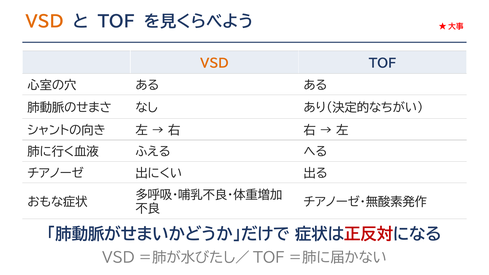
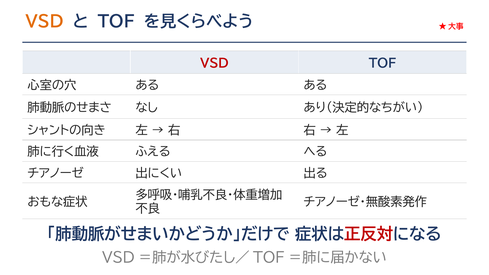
VSD at (214, 63) colour: orange -> red
